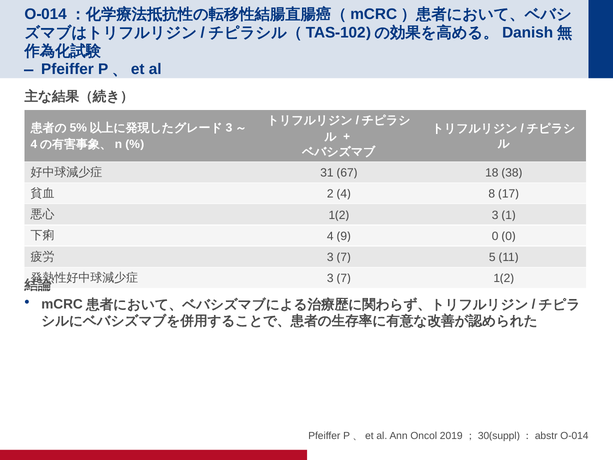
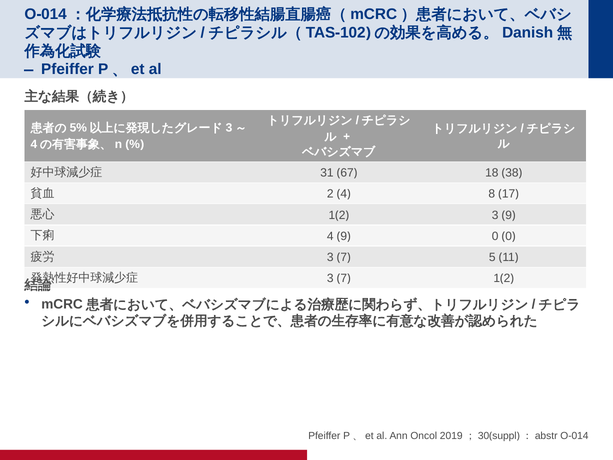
1 at (509, 215): 1 -> 9
